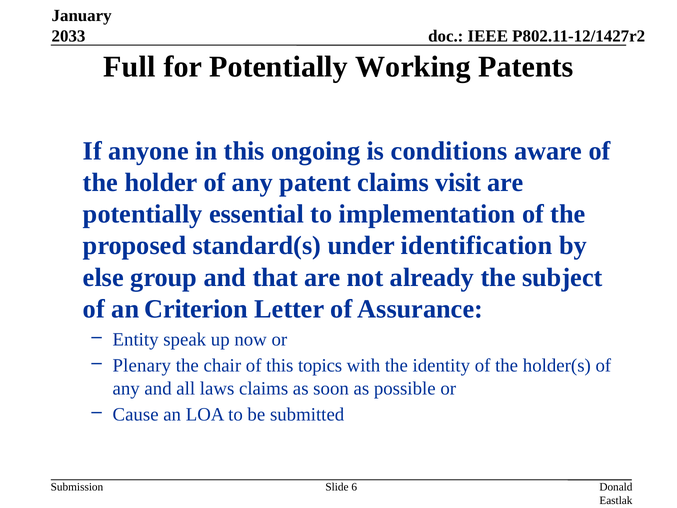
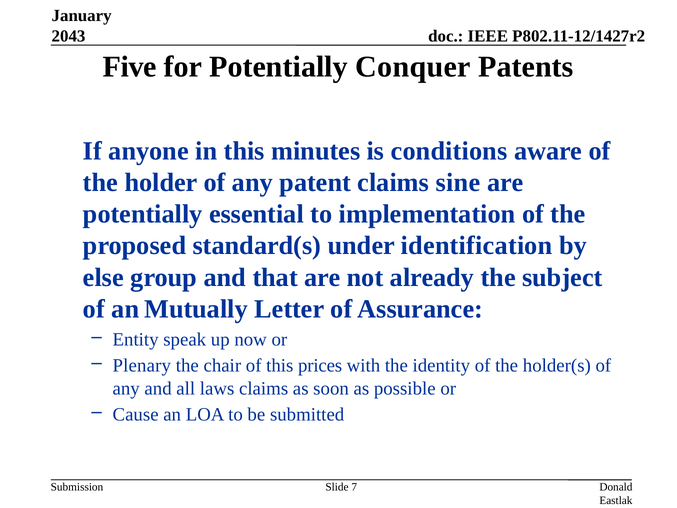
2033: 2033 -> 2043
Full: Full -> Five
Working: Working -> Conquer
ongoing: ongoing -> minutes
visit: visit -> sine
Criterion: Criterion -> Mutually
topics: topics -> prices
6: 6 -> 7
